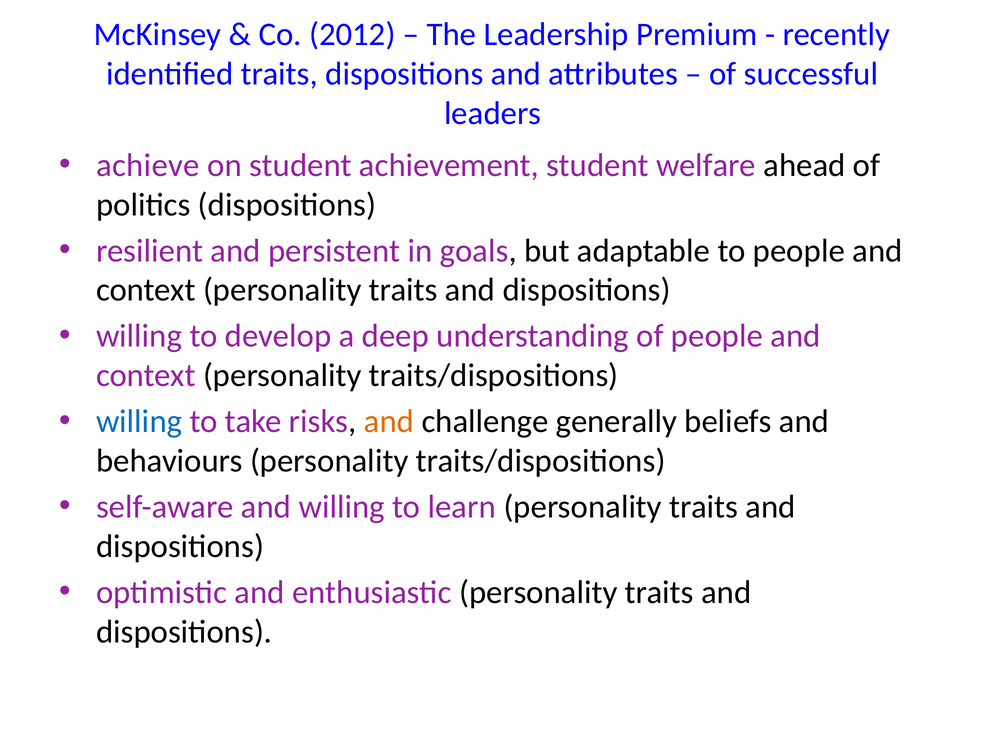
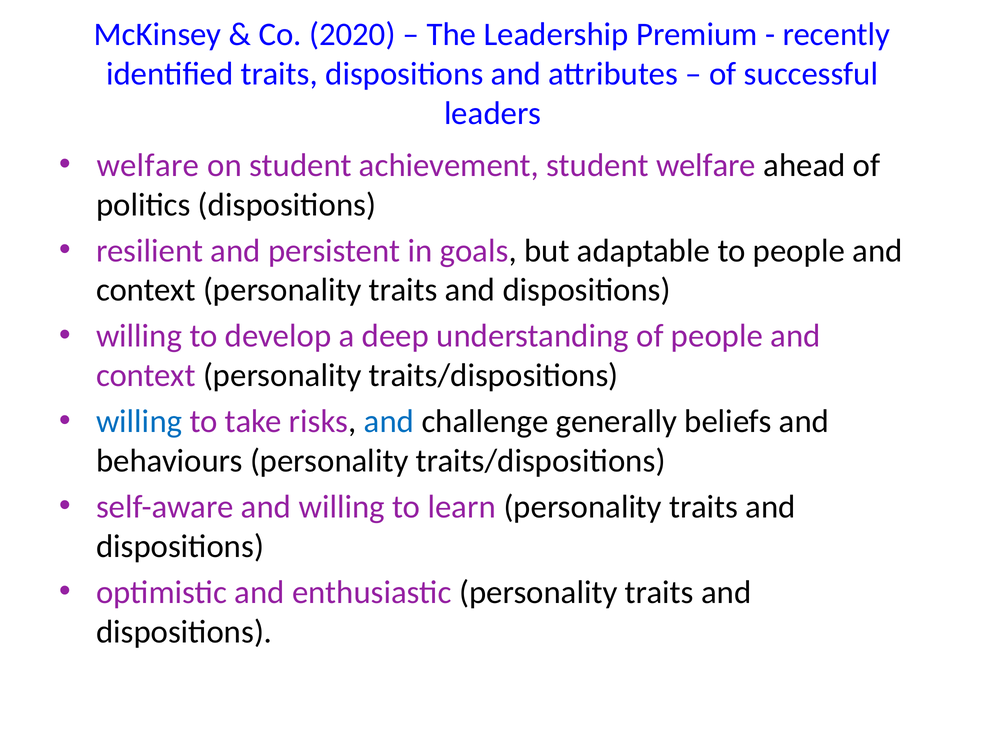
2012: 2012 -> 2020
achieve at (148, 165): achieve -> welfare
and at (389, 421) colour: orange -> blue
